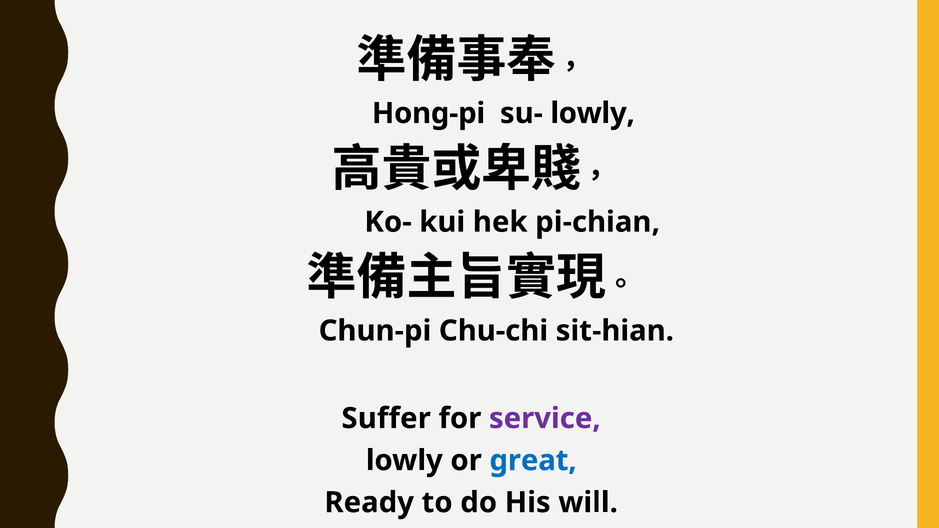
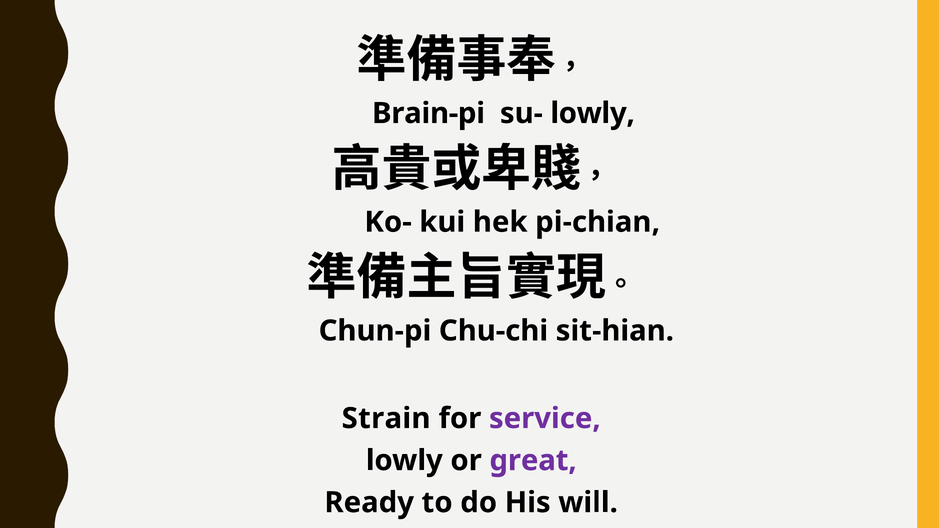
Hong-pi: Hong-pi -> Brain-pi
Suffer: Suffer -> Strain
great colour: blue -> purple
